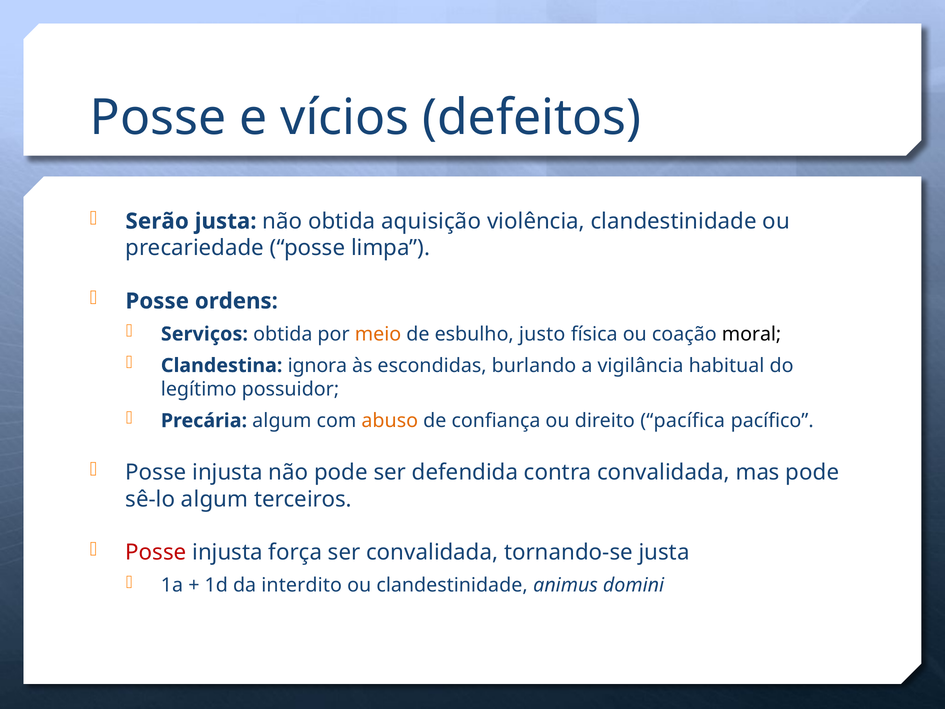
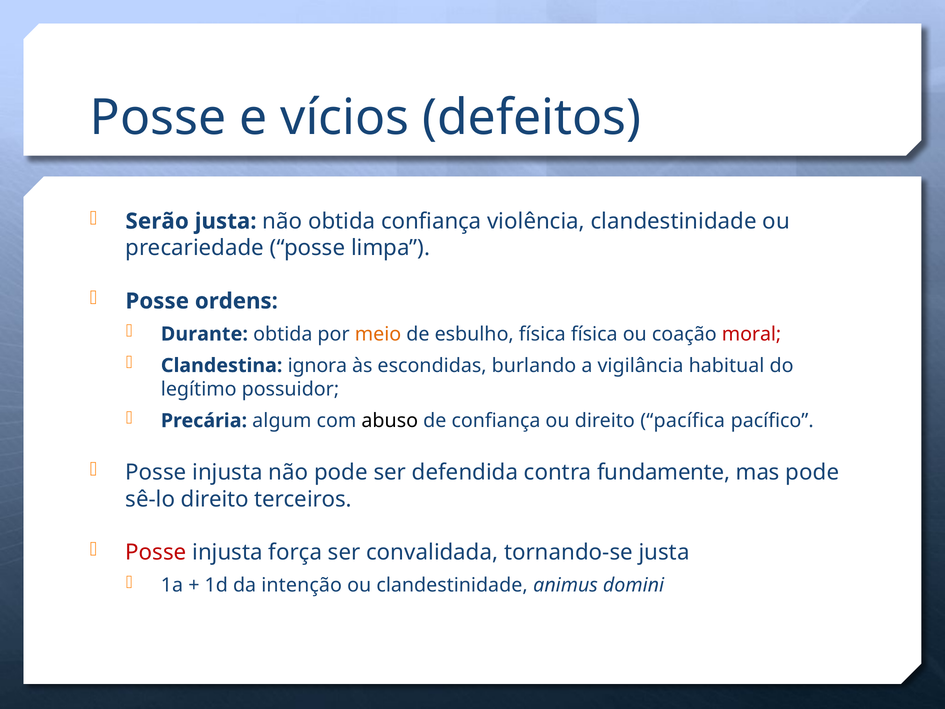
obtida aquisição: aquisição -> confiança
Serviços: Serviços -> Durante
esbulho justo: justo -> física
moral colour: black -> red
abuso colour: orange -> black
contra convalidada: convalidada -> fundamente
sê-lo algum: algum -> direito
interdito: interdito -> intenção
